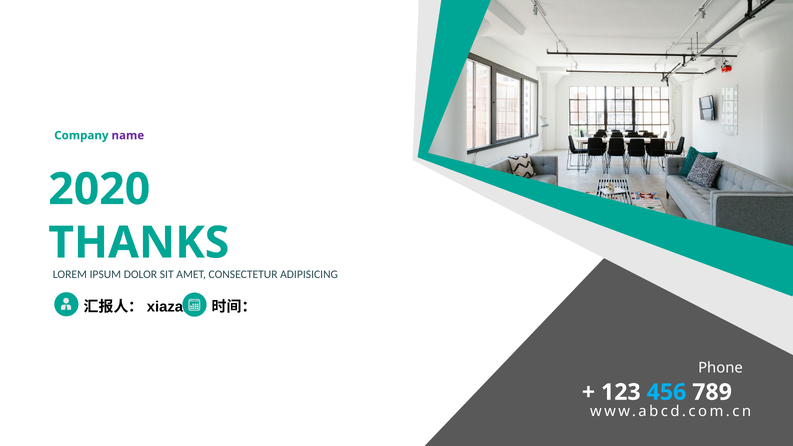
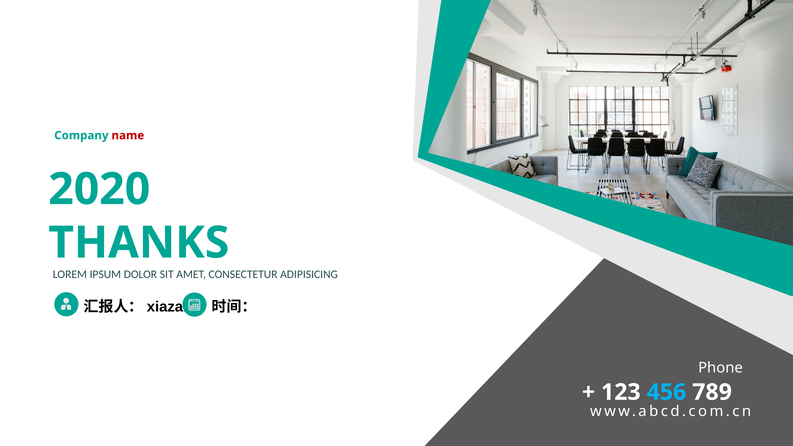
name colour: purple -> red
